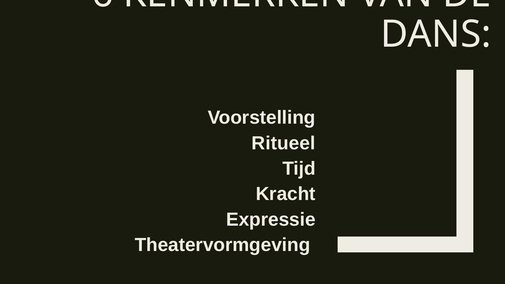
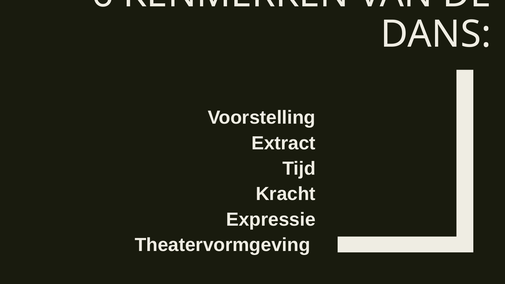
Ritueel: Ritueel -> Extract
